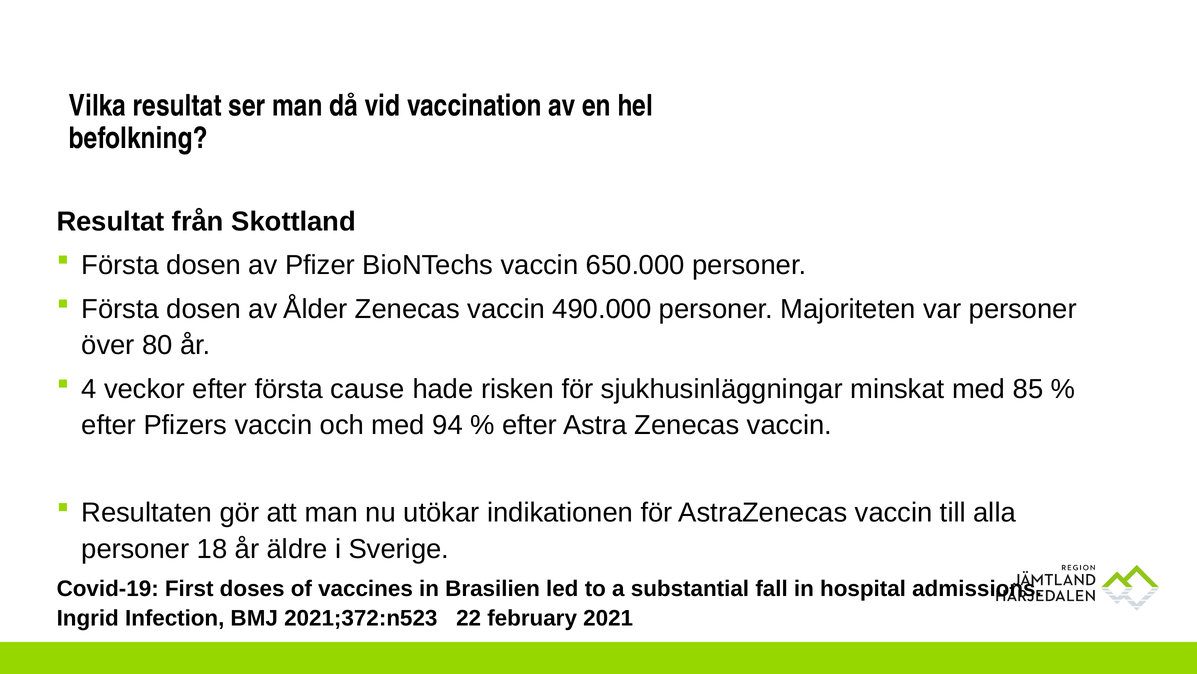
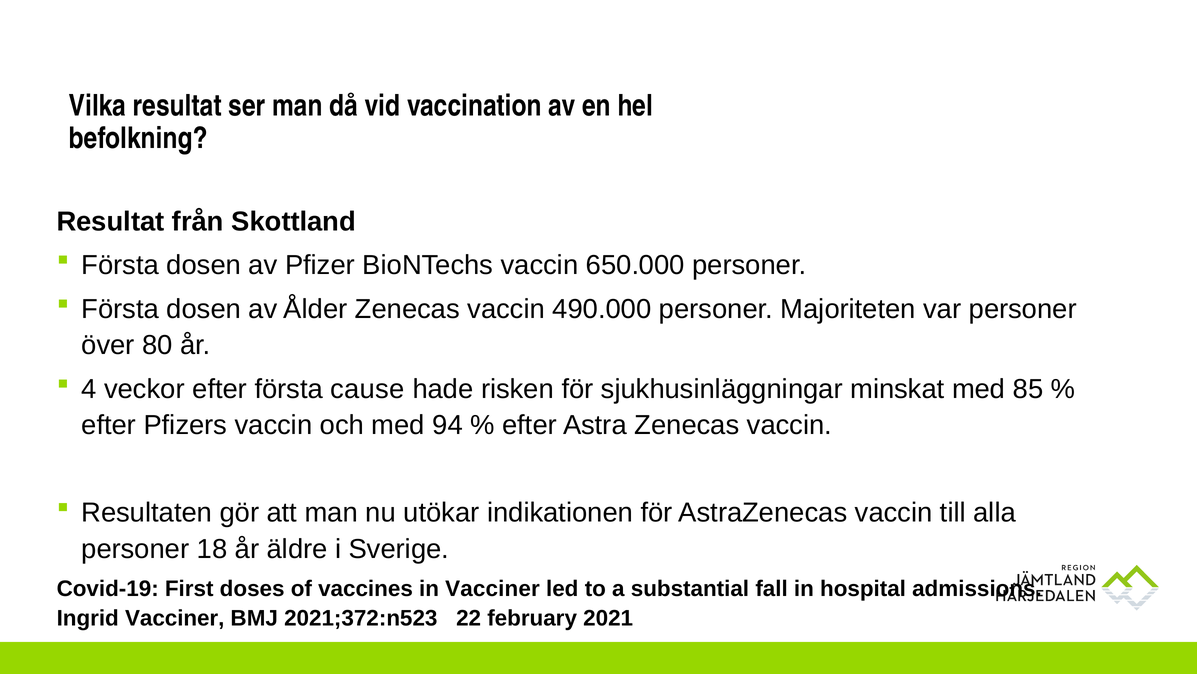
in Brasilien: Brasilien -> Vacciner
Ingrid Infection: Infection -> Vacciner
